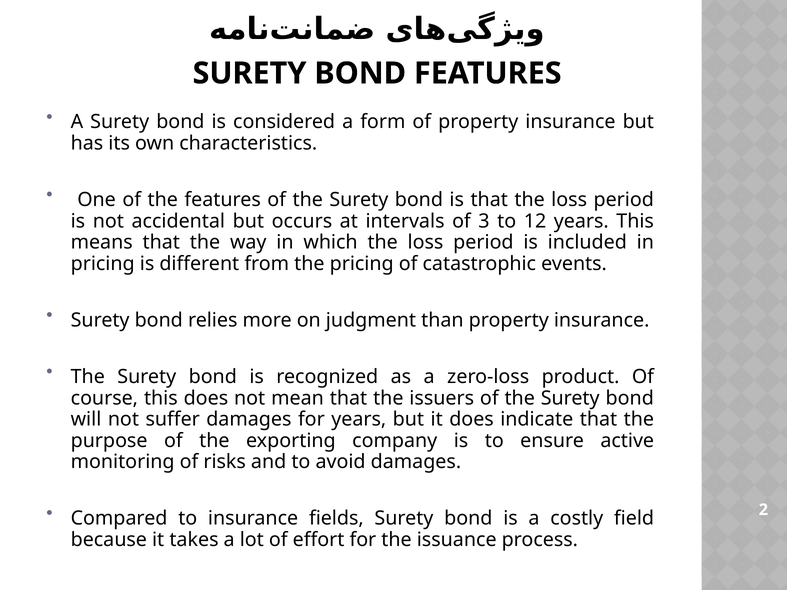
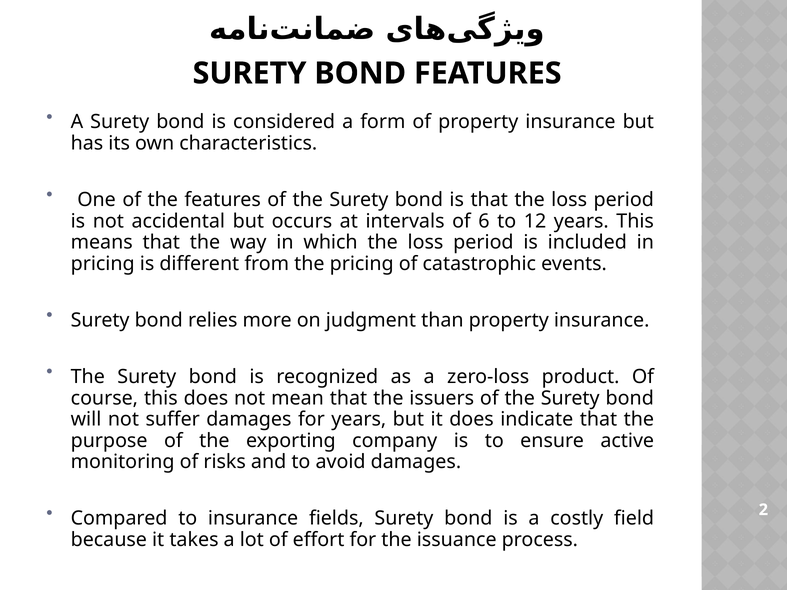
3: 3 -> 6
